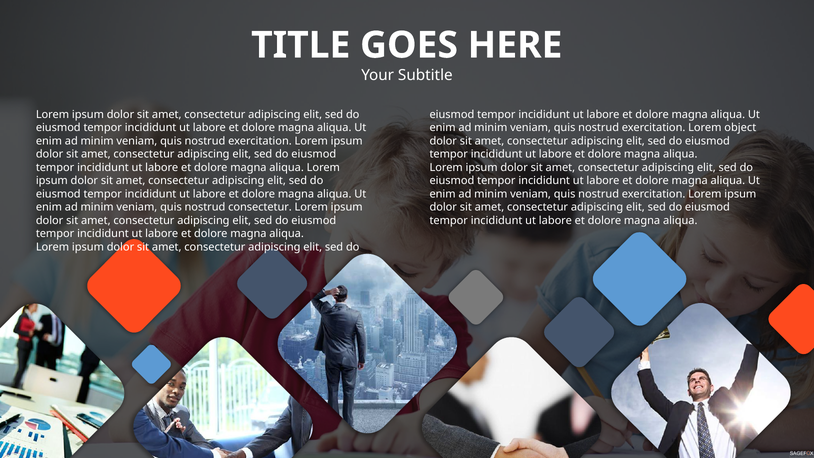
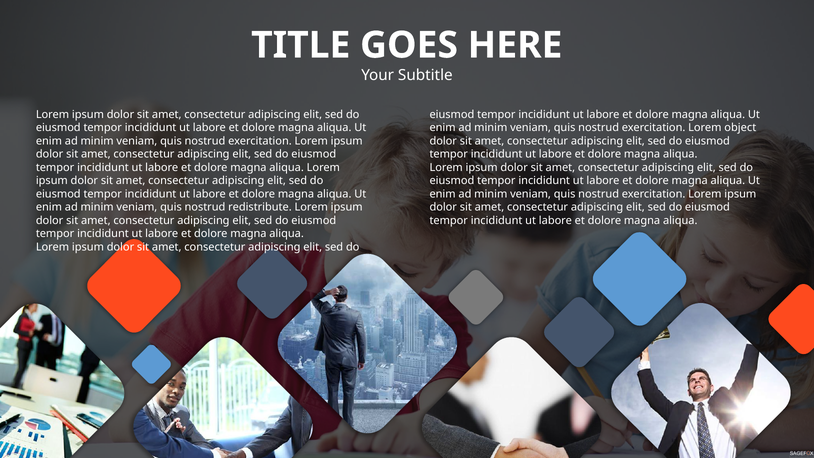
nostrud consectetur: consectetur -> redistribute
